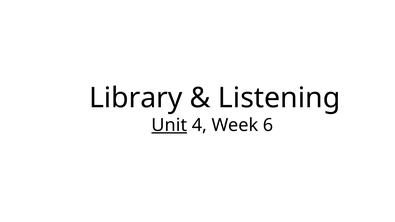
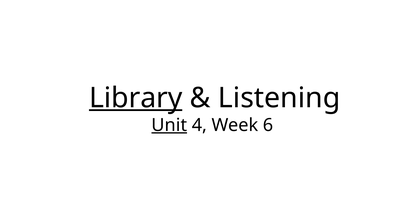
Library underline: none -> present
